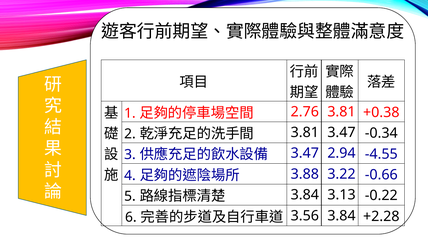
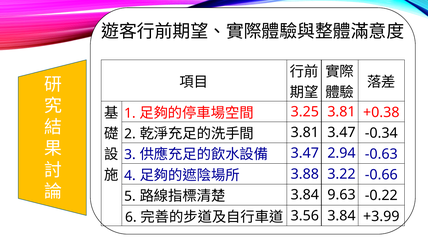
2.76: 2.76 -> 3.25
-4.55: -4.55 -> -0.63
3.13: 3.13 -> 9.63
+2.28: +2.28 -> +3.99
